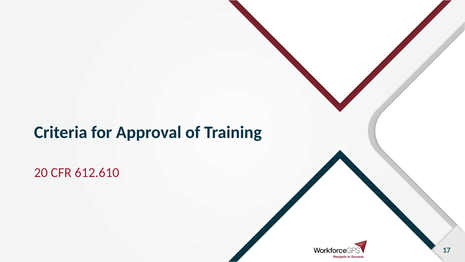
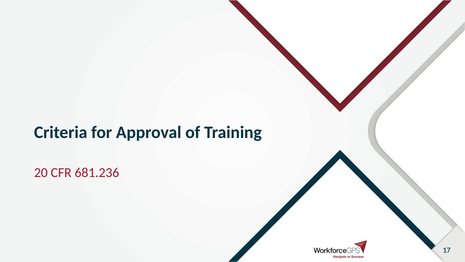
612.610: 612.610 -> 681.236
